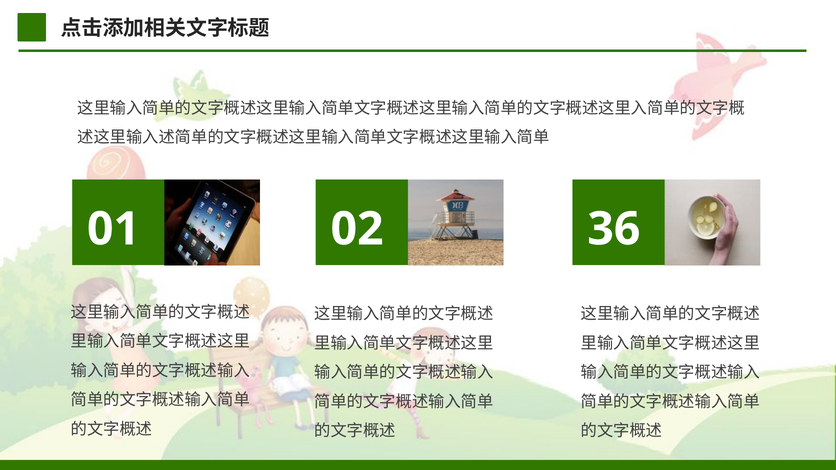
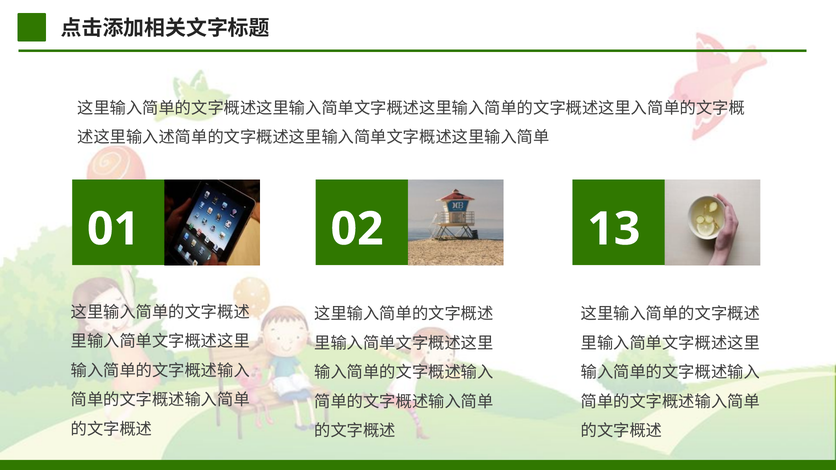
36: 36 -> 13
